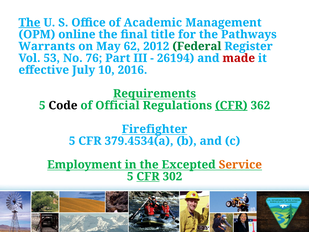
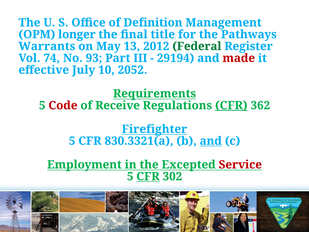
The at (29, 23) underline: present -> none
Academic: Academic -> Definition
online: online -> longer
62: 62 -> 13
53: 53 -> 74
76: 76 -> 93
26194: 26194 -> 29194
2016: 2016 -> 2052
Code colour: black -> red
Official: Official -> Receive
379.4534(a: 379.4534(a -> 830.3321(a
and at (211, 141) underline: none -> present
Service colour: orange -> red
